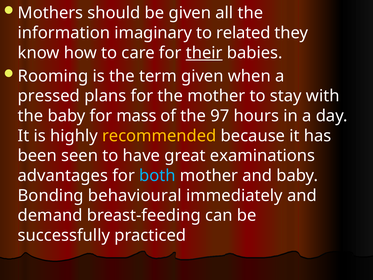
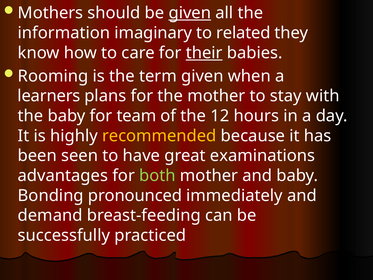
given at (190, 13) underline: none -> present
pressed: pressed -> learners
mass: mass -> team
97: 97 -> 12
both colour: light blue -> light green
behavioural: behavioural -> pronounced
